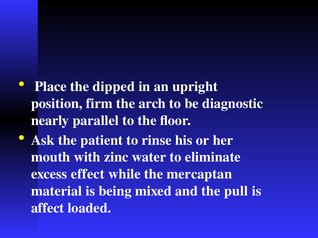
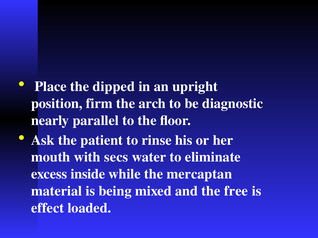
zinc: zinc -> secs
effect: effect -> inside
pull: pull -> free
affect: affect -> effect
